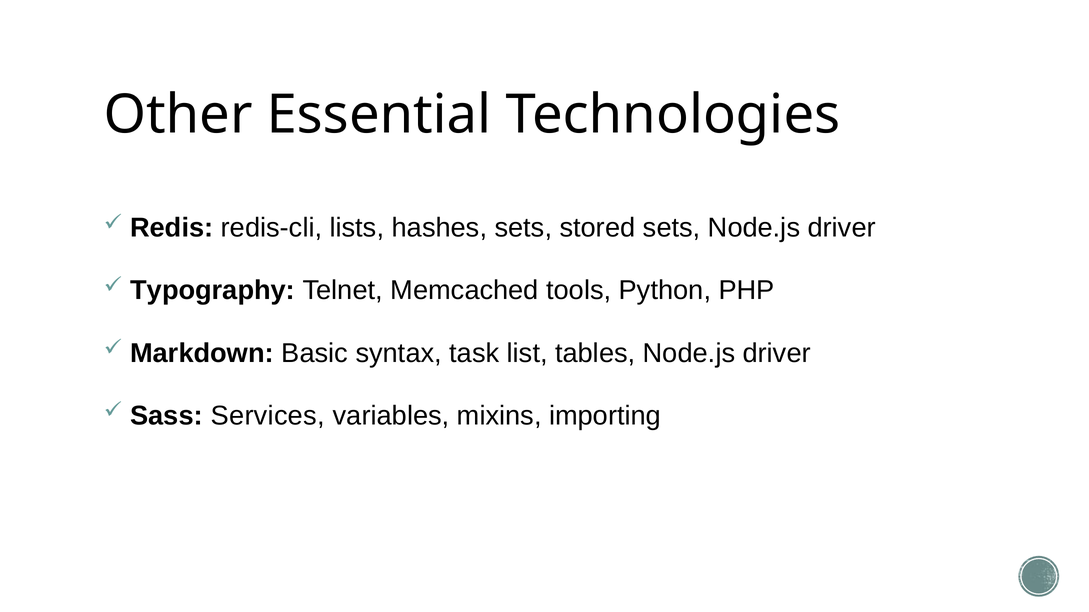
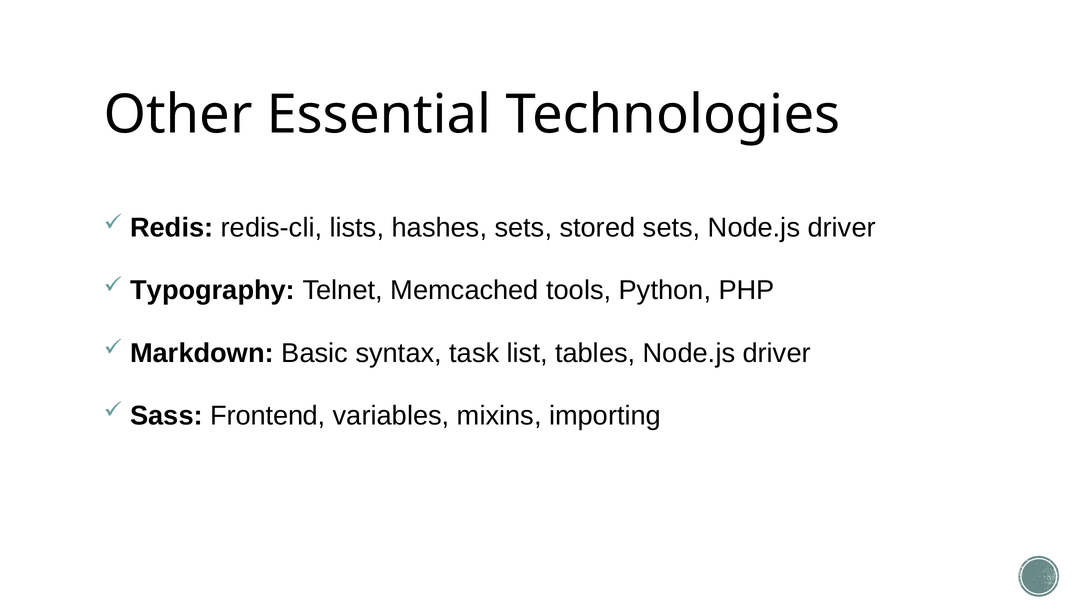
Services: Services -> Frontend
